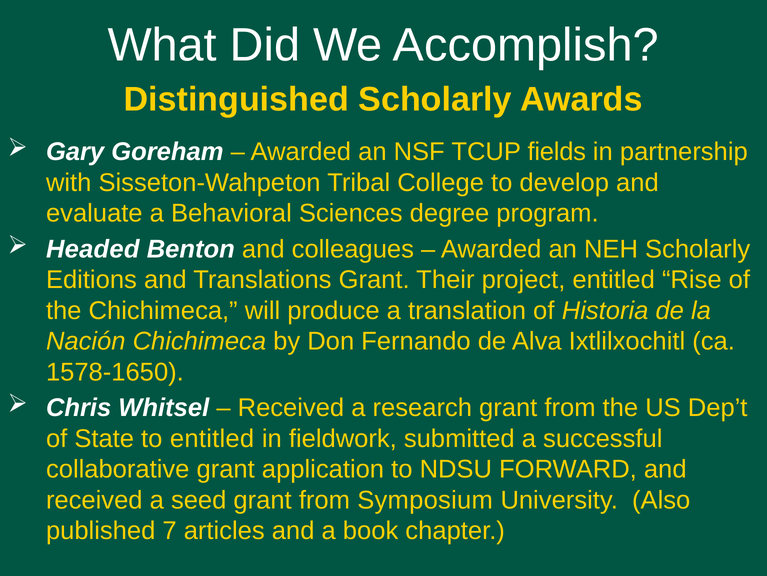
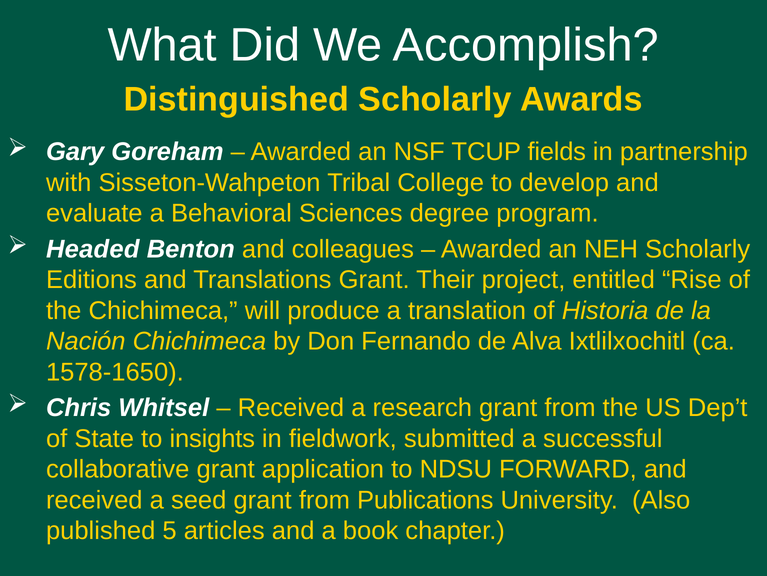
to entitled: entitled -> insights
Symposium: Symposium -> Publications
7: 7 -> 5
